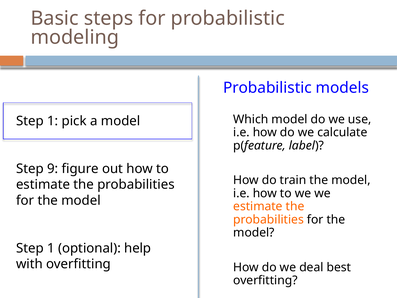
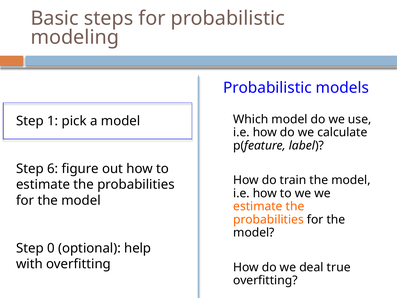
9: 9 -> 6
1 at (51, 248): 1 -> 0
best: best -> true
